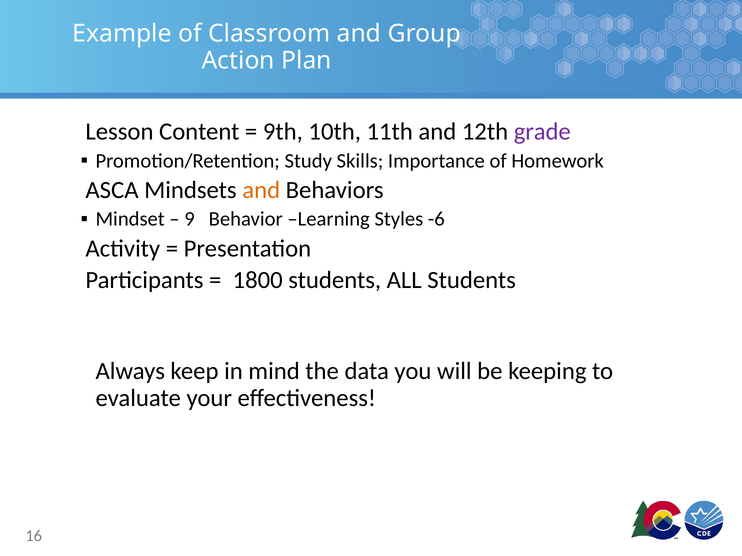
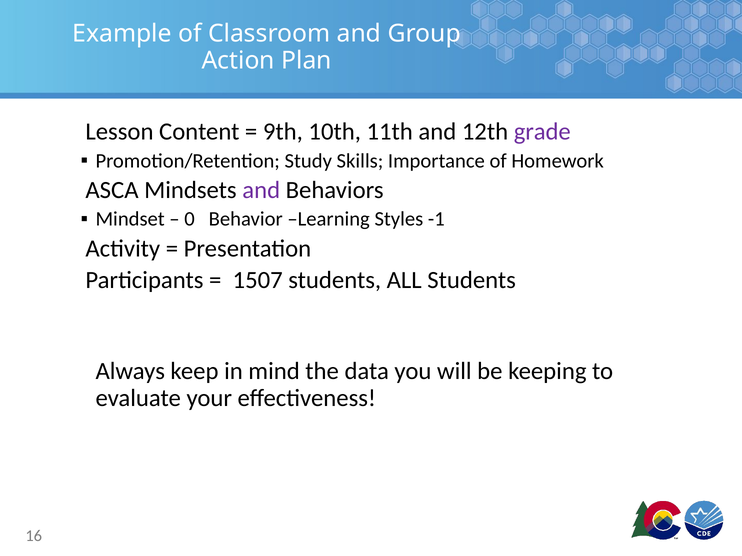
and at (261, 190) colour: orange -> purple
9: 9 -> 0
-6: -6 -> -1
1800: 1800 -> 1507
